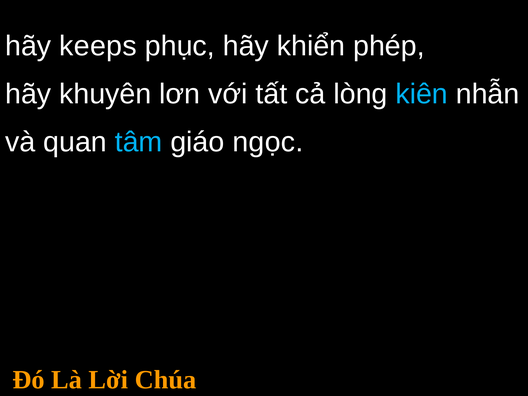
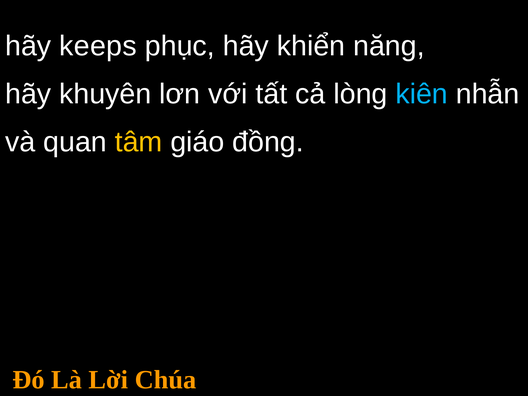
phép: phép -> năng
tâm colour: light blue -> yellow
ngọc: ngọc -> đồng
